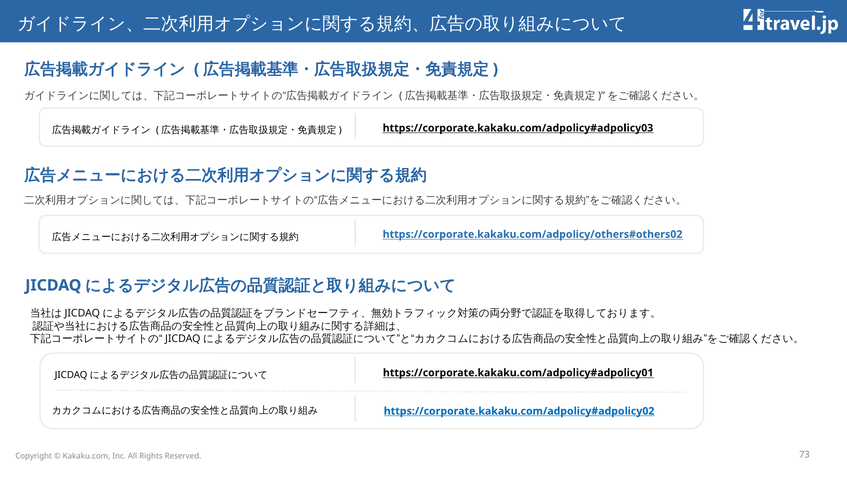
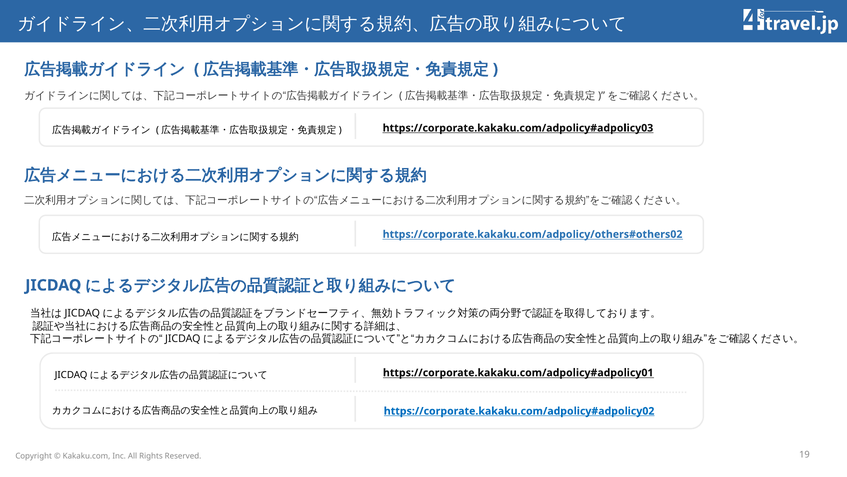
73: 73 -> 19
